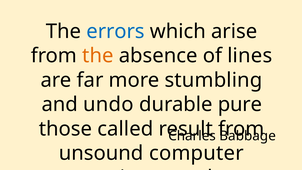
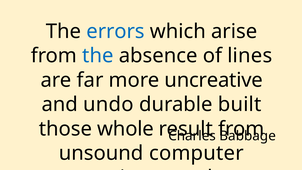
the at (98, 56) colour: orange -> blue
stumbling: stumbling -> uncreative
pure: pure -> built
called: called -> whole
